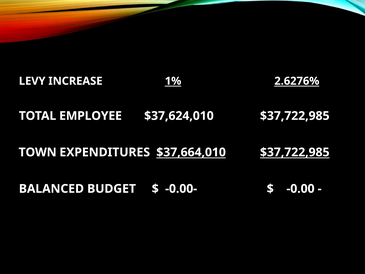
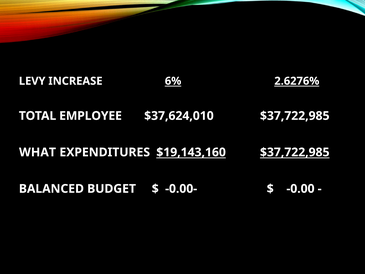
1%: 1% -> 6%
TOWN: TOWN -> WHAT
$37,664,010: $37,664,010 -> $19,143,160
